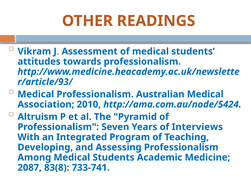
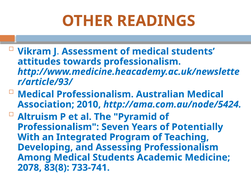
Interviews: Interviews -> Potentially
2087: 2087 -> 2078
